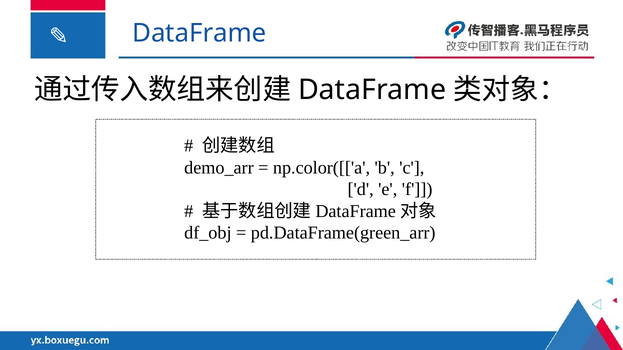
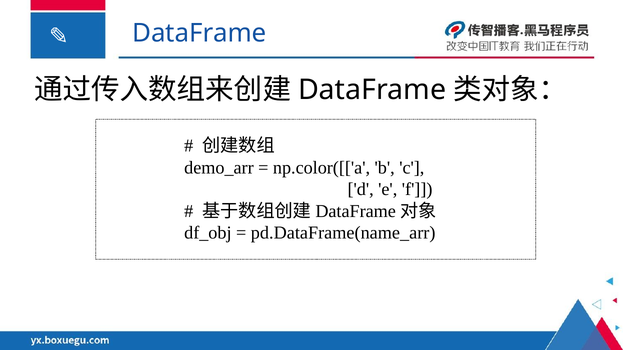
pd.DataFrame(green_arr: pd.DataFrame(green_arr -> pd.DataFrame(name_arr
